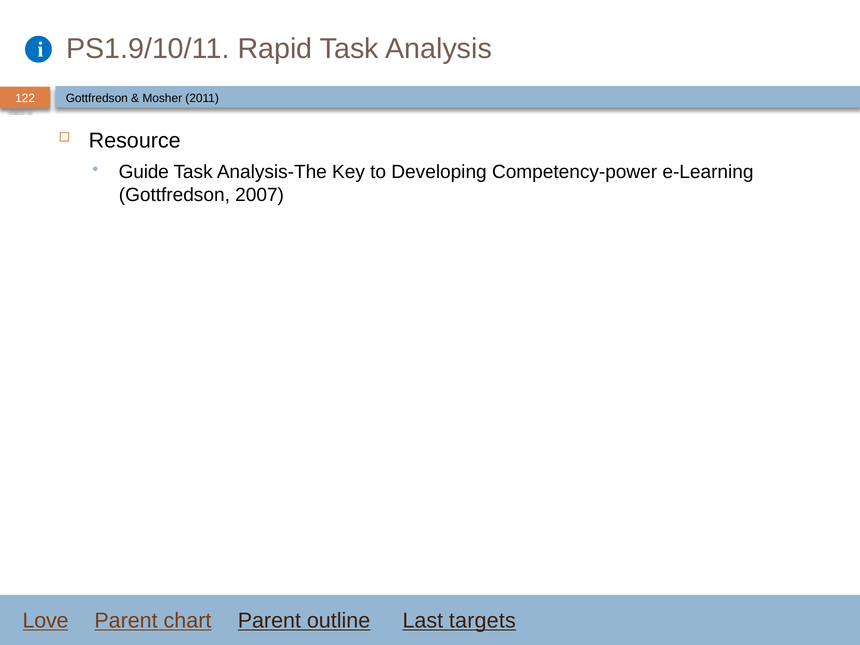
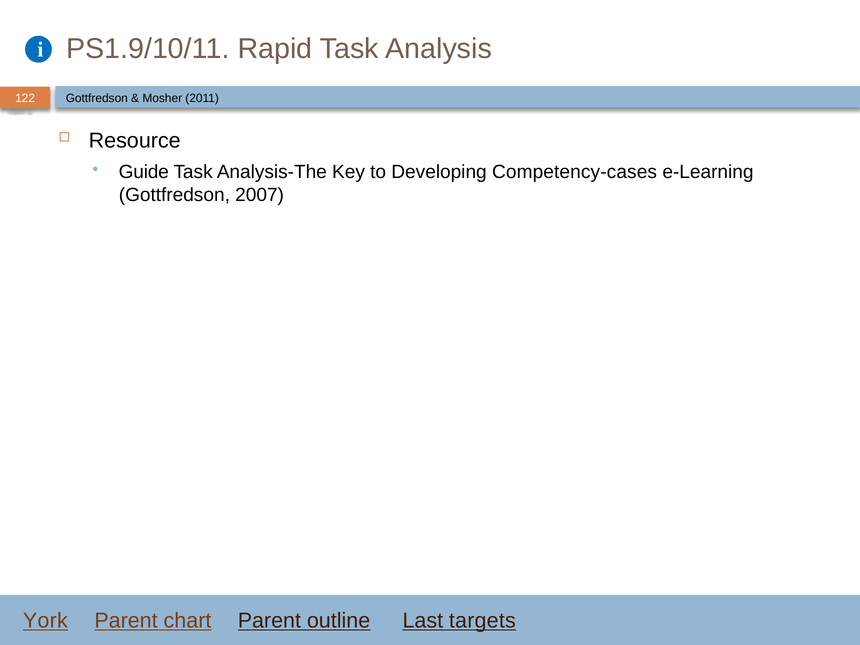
Competency-power: Competency-power -> Competency-cases
Love: Love -> York
